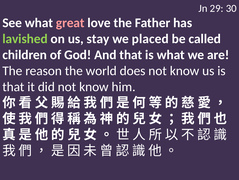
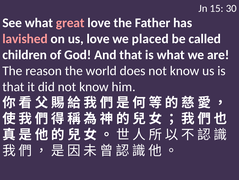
29: 29 -> 15
lavished colour: light green -> pink
us stay: stay -> love
